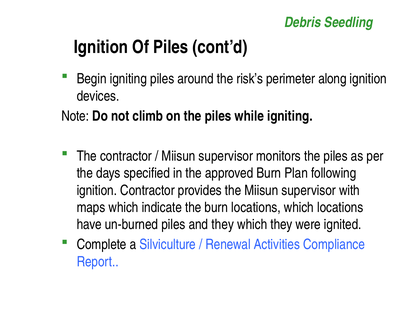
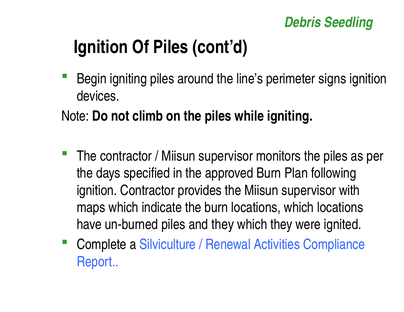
risk’s: risk’s -> line’s
along: along -> signs
